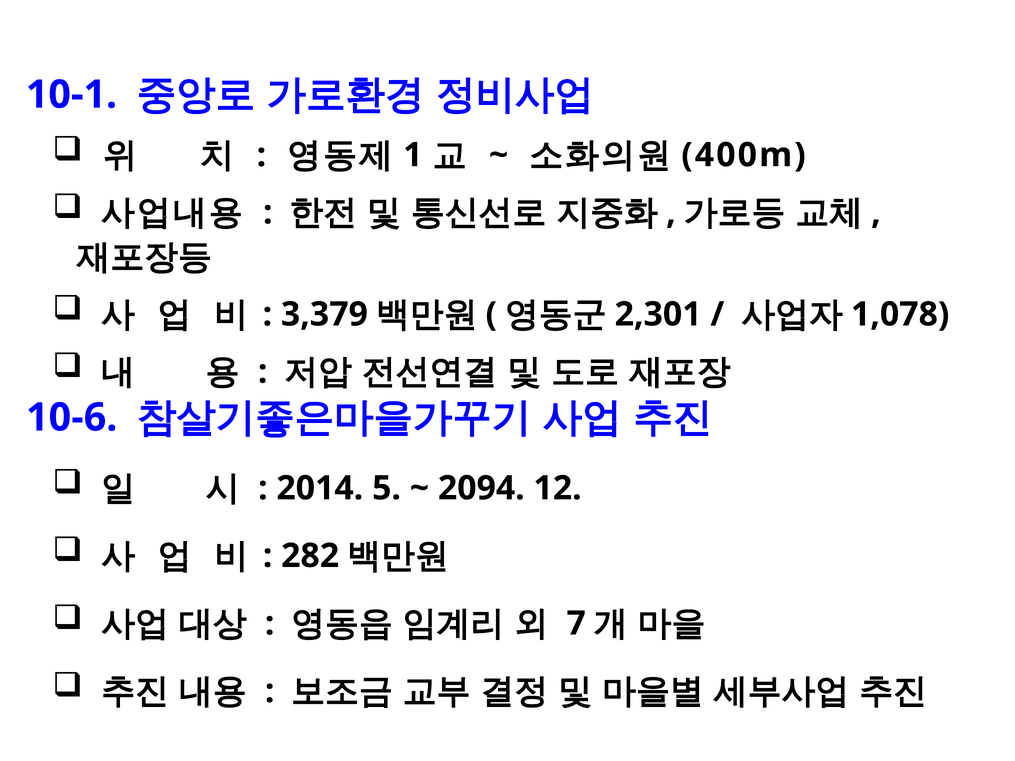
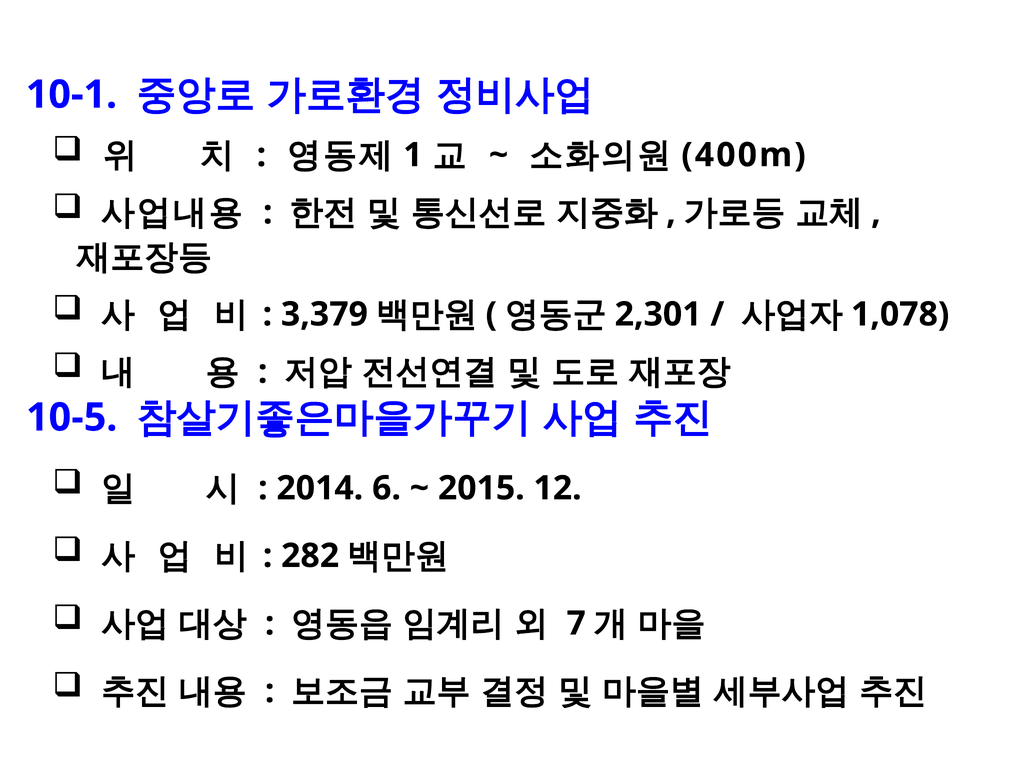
10-6: 10-6 -> 10-5
5: 5 -> 6
2094: 2094 -> 2015
